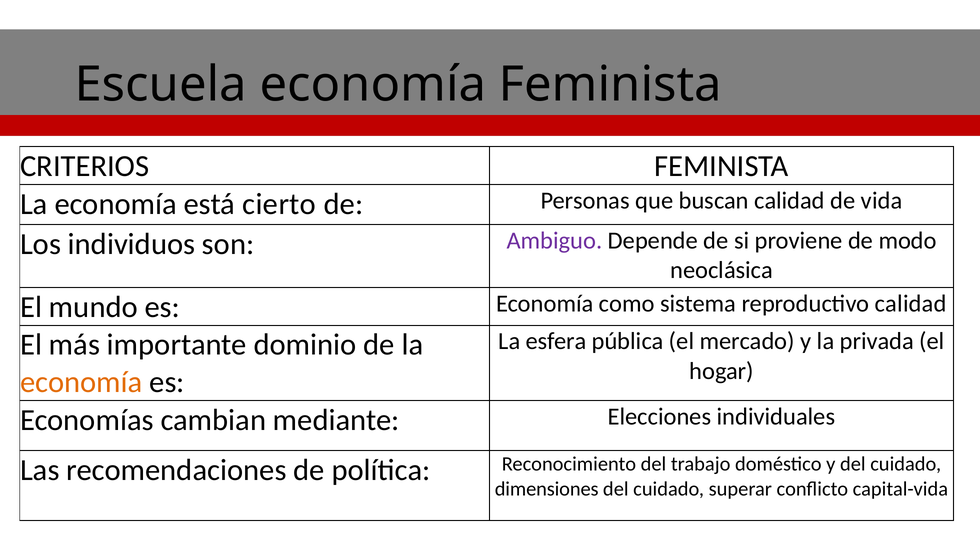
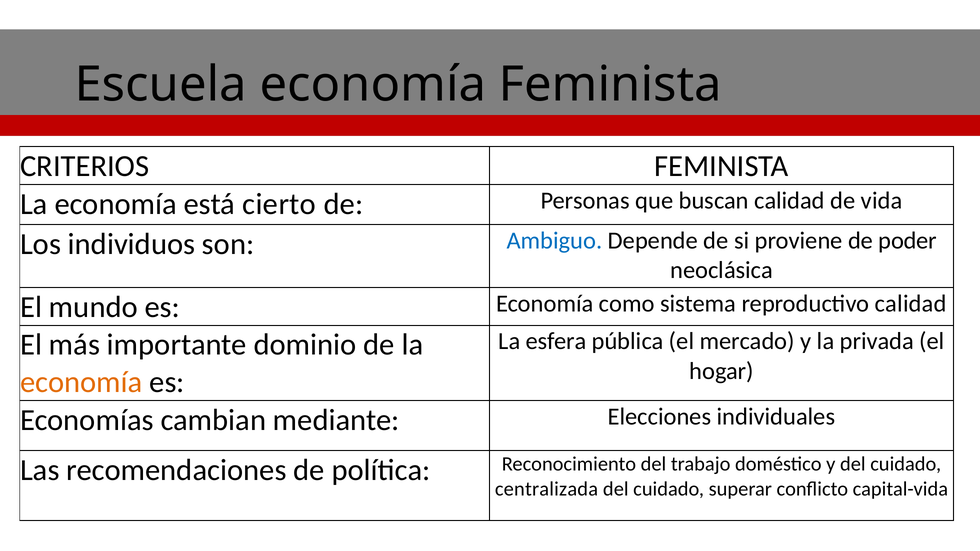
Ambiguo colour: purple -> blue
modo: modo -> poder
dimensiones: dimensiones -> centralizada
